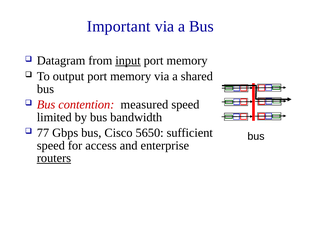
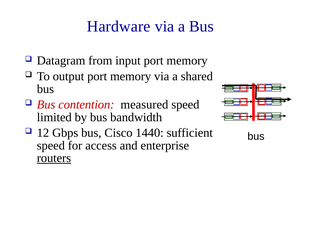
Important: Important -> Hardware
input underline: present -> none
77: 77 -> 12
5650: 5650 -> 1440
